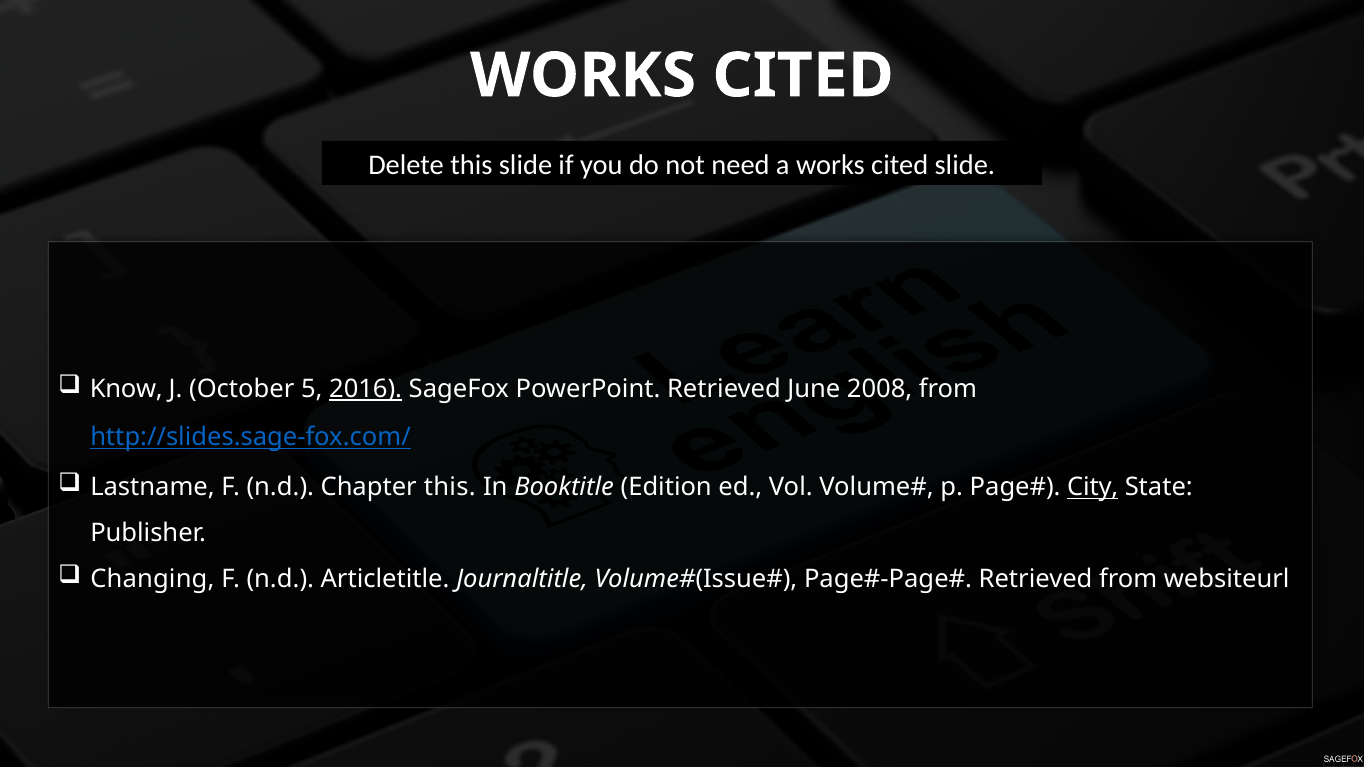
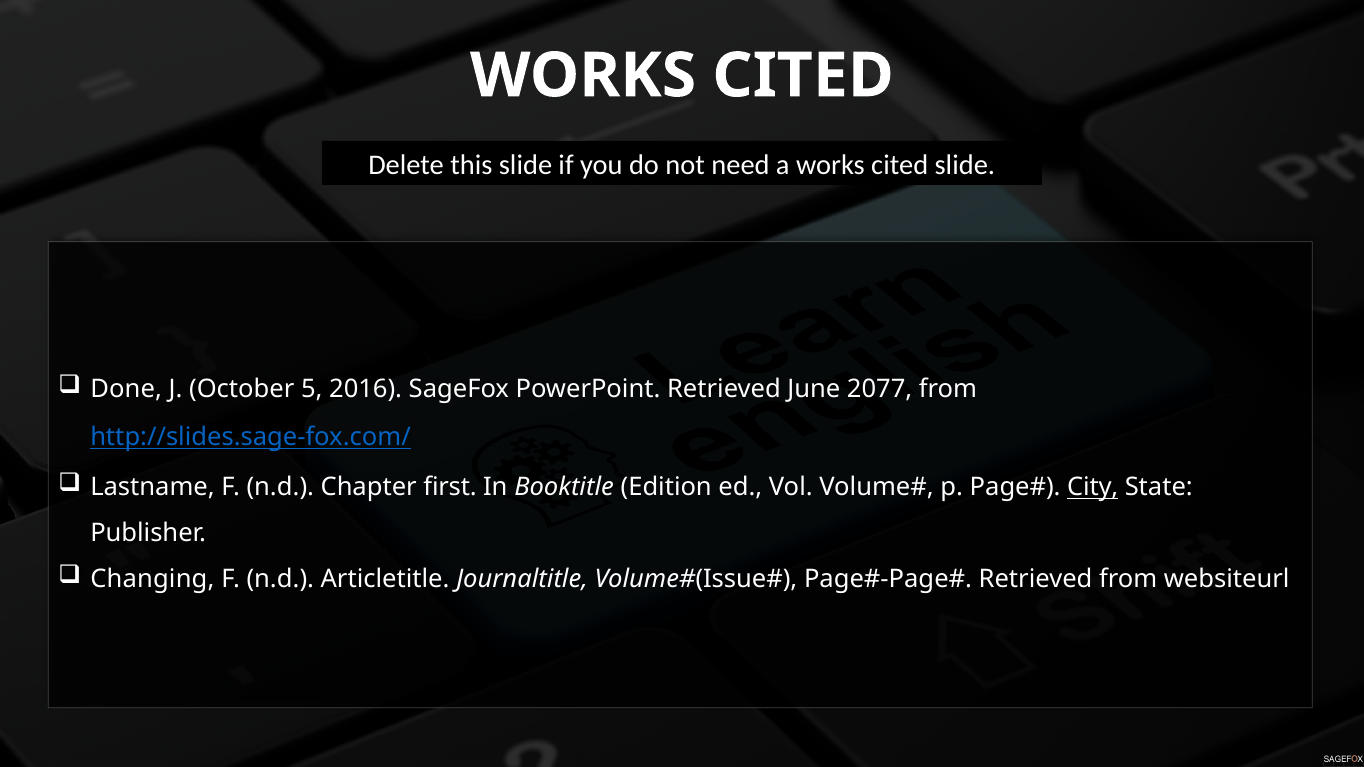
Know: Know -> Done
2016 underline: present -> none
2008: 2008 -> 2077
Chapter this: this -> first
